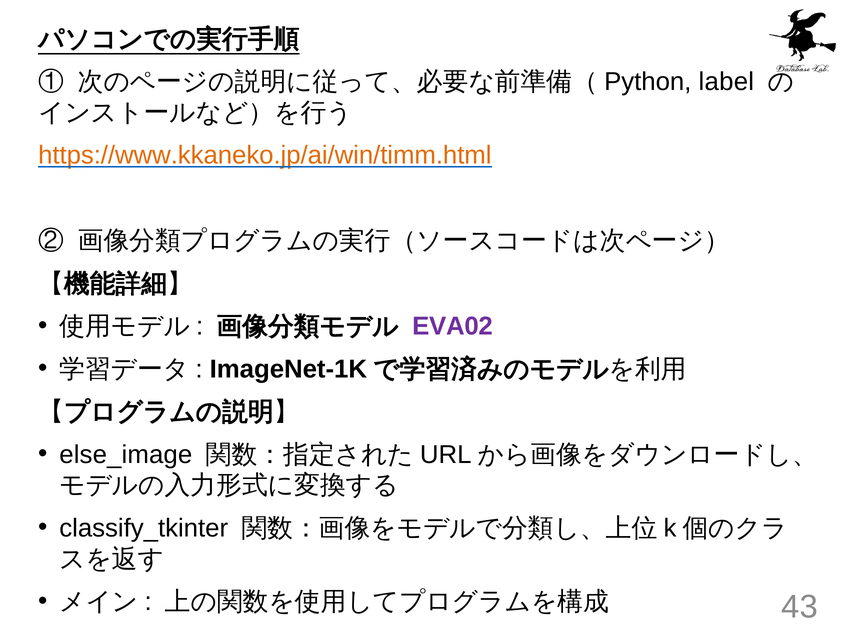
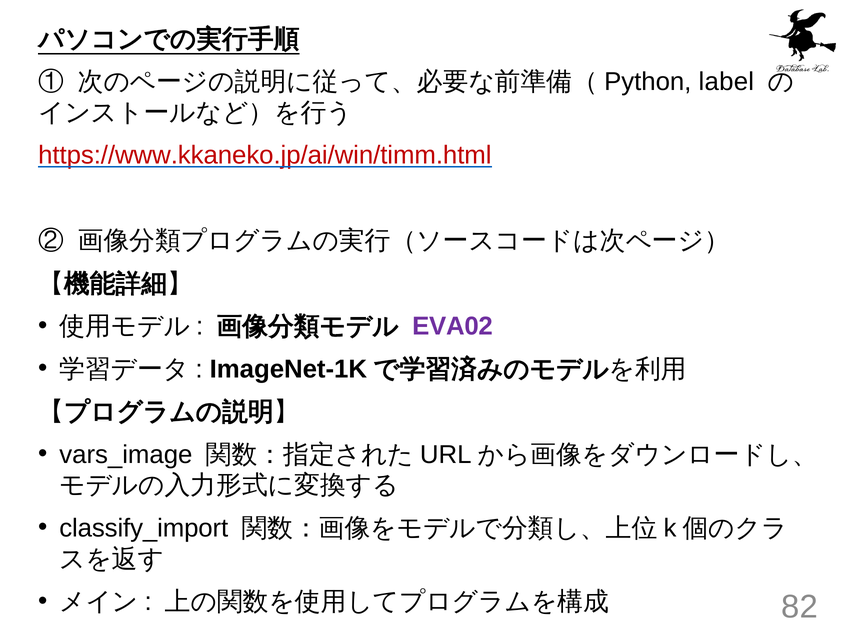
https://www.kkaneko.jp/ai/win/timm.html colour: orange -> red
else_image: else_image -> vars_image
classify_tkinter: classify_tkinter -> classify_import
43: 43 -> 82
